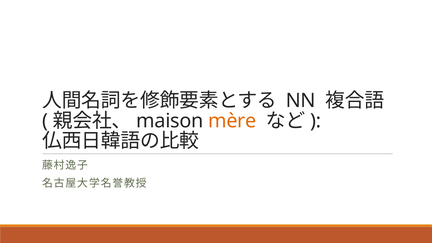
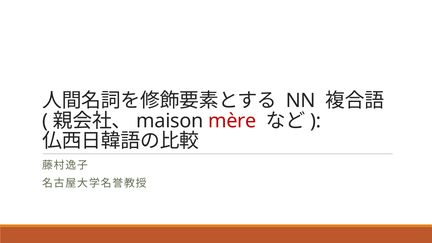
mère colour: orange -> red
